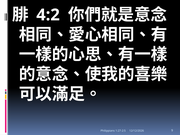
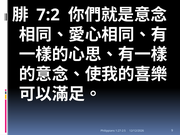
4:2: 4:2 -> 7:2
